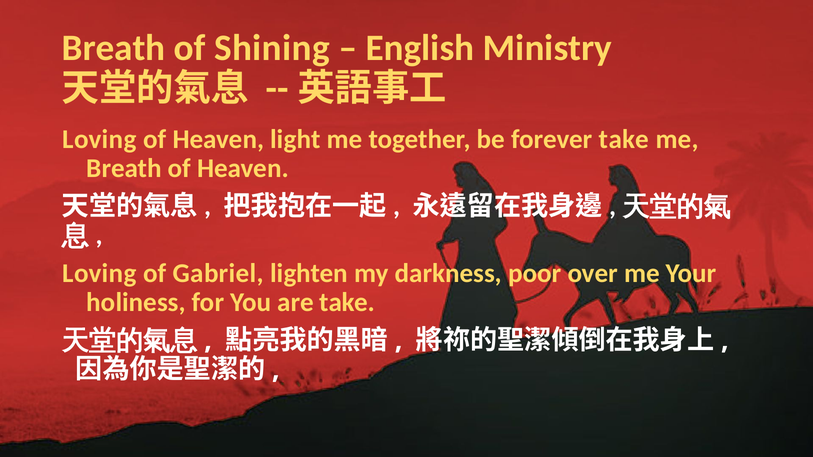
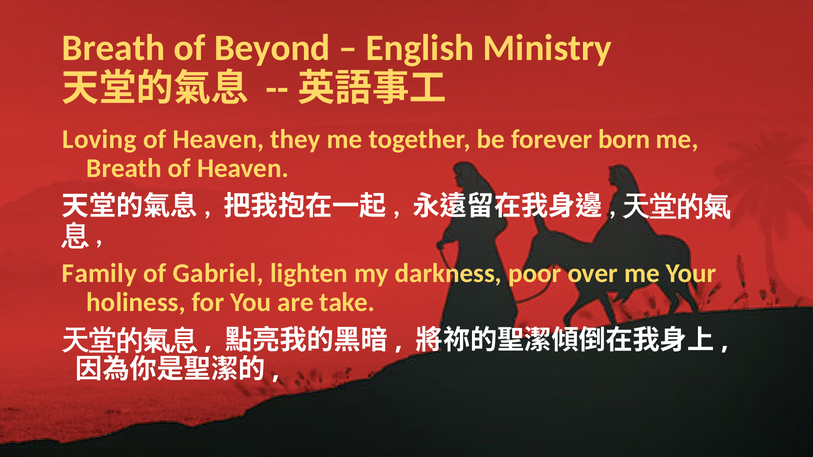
Shining: Shining -> Beyond
light: light -> they
forever take: take -> born
Loving at (99, 273): Loving -> Family
